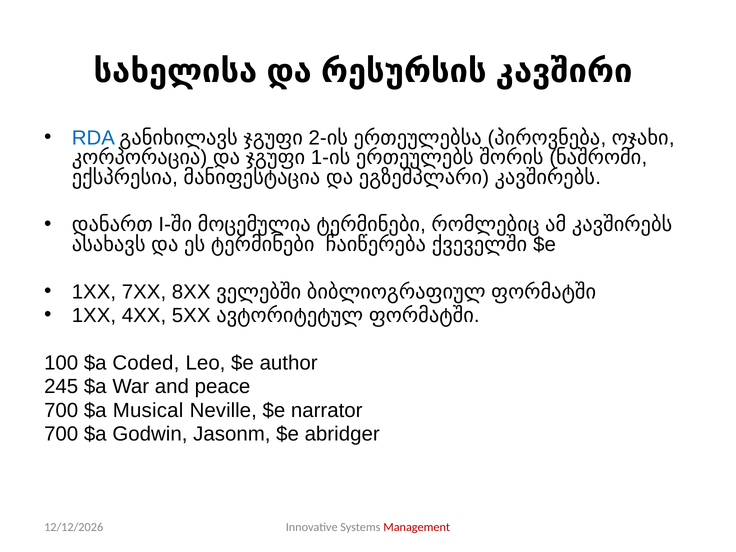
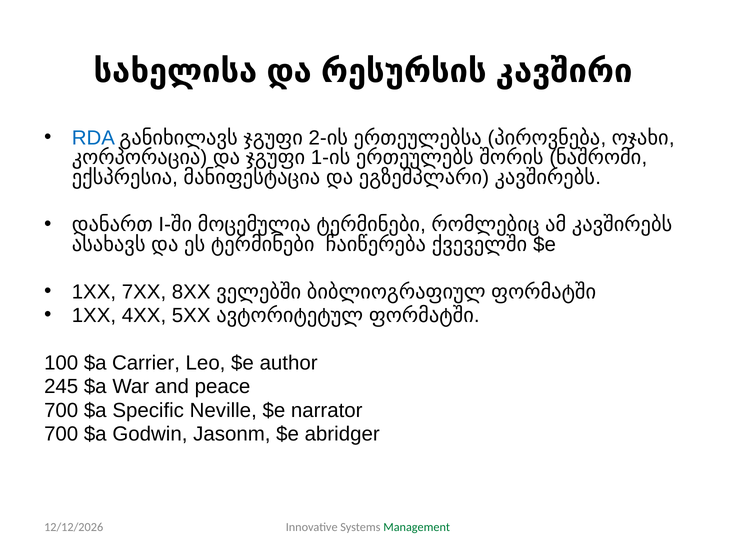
Coded: Coded -> Carrier
Musical: Musical -> Specific
Management colour: red -> green
